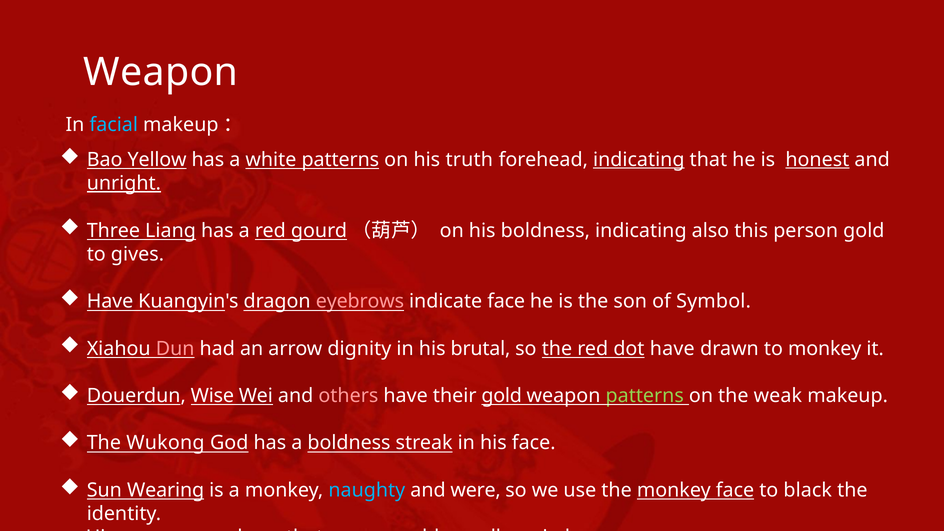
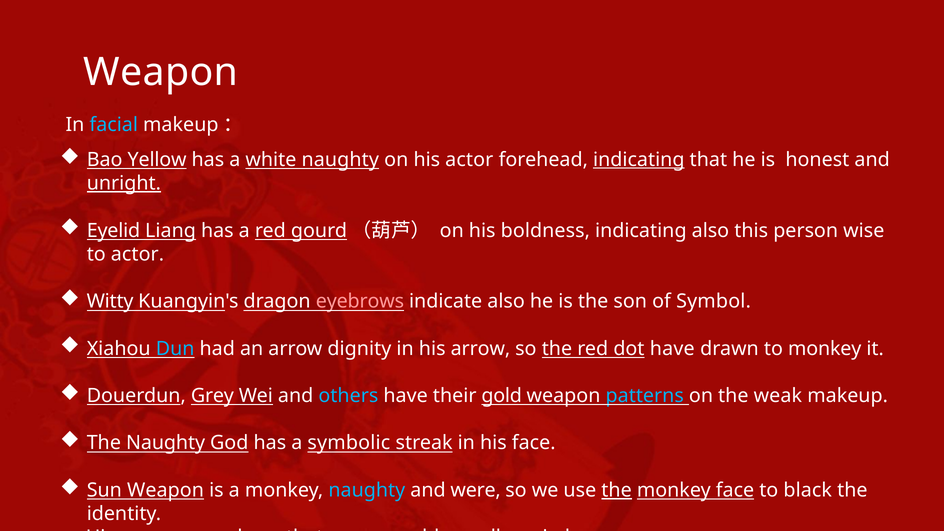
white patterns: patterns -> naughty
his truth: truth -> actor
honest underline: present -> none
Three: Three -> Eyelid
person gold: gold -> wise
to gives: gives -> actor
Have at (110, 301): Have -> Witty
indicate face: face -> also
Dun colour: pink -> light blue
his brutal: brutal -> arrow
Wise: Wise -> Grey
others colour: pink -> light blue
patterns at (645, 396) colour: light green -> light blue
The Wukong: Wukong -> Naughty
a boldness: boldness -> symbolic
Sun Wearing: Wearing -> Weapon
the at (617, 490) underline: none -> present
